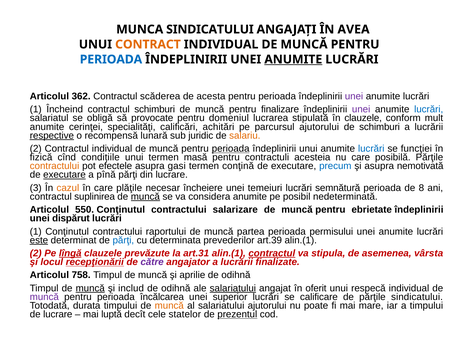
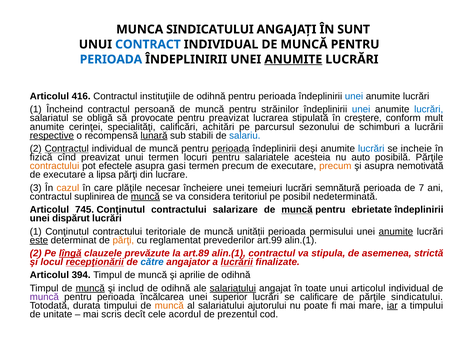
AVEA: AVEA -> SUNT
CONTRACT colour: orange -> blue
362: 362 -> 416
scăderea: scăderea -> instituţiile
acesta at (211, 96): acesta -> odihnă
unei at (354, 96) colour: purple -> blue
contractul schimburi: schimburi -> persoană
finalizare: finalizare -> străinilor
unei at (361, 109) colour: purple -> blue
pentru domeniul: domeniul -> preavizat
în clauzele: clauzele -> creștere
parcursul ajutorului: ajutorului -> sezonului
lunară underline: none -> present
juridic: juridic -> stabili
salariu colour: orange -> blue
Contractul at (67, 149) underline: none -> present
îndeplinirii unui: unui -> deși
funcţiei: funcţiei -> incheie
cînd condițiile: condițiile -> preavizat
masă: masă -> locuri
contractuli: contractuli -> salariatele
nu care: care -> auto
termen conţină: conţină -> precum
precum at (335, 166) colour: blue -> orange
executare at (64, 175) underline: present -> none
pînă: pînă -> lipsa
8: 8 -> 7
considera anumite: anumite -> teritoriul
550: 550 -> 745
muncă at (297, 210) underline: none -> present
raportului: raportului -> teritoriale
partea: partea -> unității
anumite at (396, 231) underline: none -> present
părţi at (123, 240) colour: blue -> orange
determinata: determinata -> reglamentat
art.39: art.39 -> art.99
art.31: art.31 -> art.89
contractul at (272, 253) underline: present -> none
vârsta: vârsta -> strictă
către colour: purple -> blue
lucrării at (237, 262) underline: none -> present
758: 758 -> 394
oferit: oferit -> toate
unui respecă: respecă -> articolul
iar underline: none -> present
de lucrare: lucrare -> unitate
luptă: luptă -> scris
statelor: statelor -> acordul
prezentul underline: present -> none
